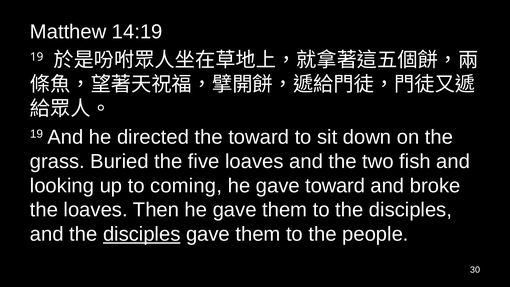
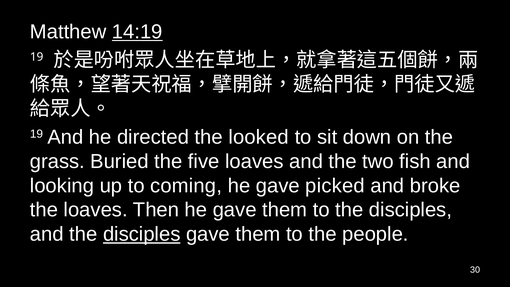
14:19 underline: none -> present
the toward: toward -> looked
gave toward: toward -> picked
